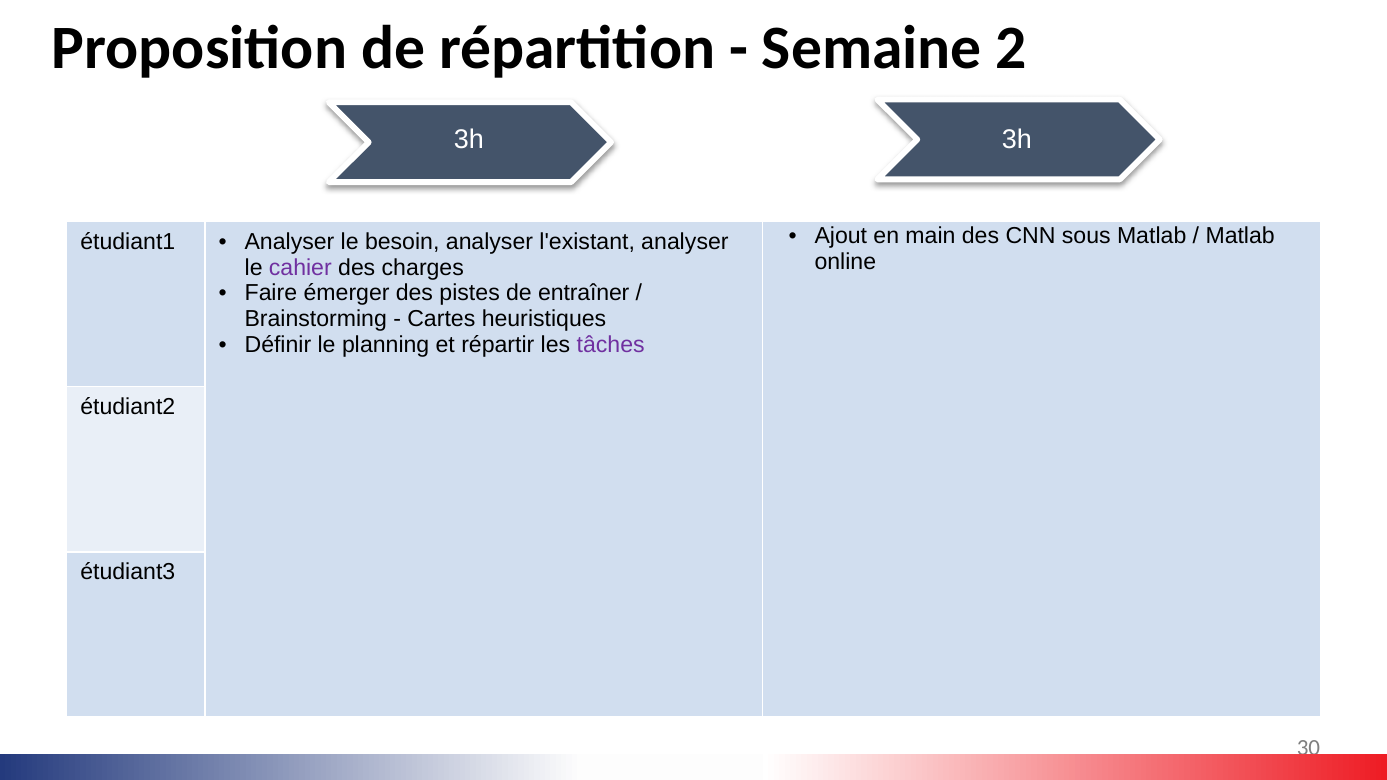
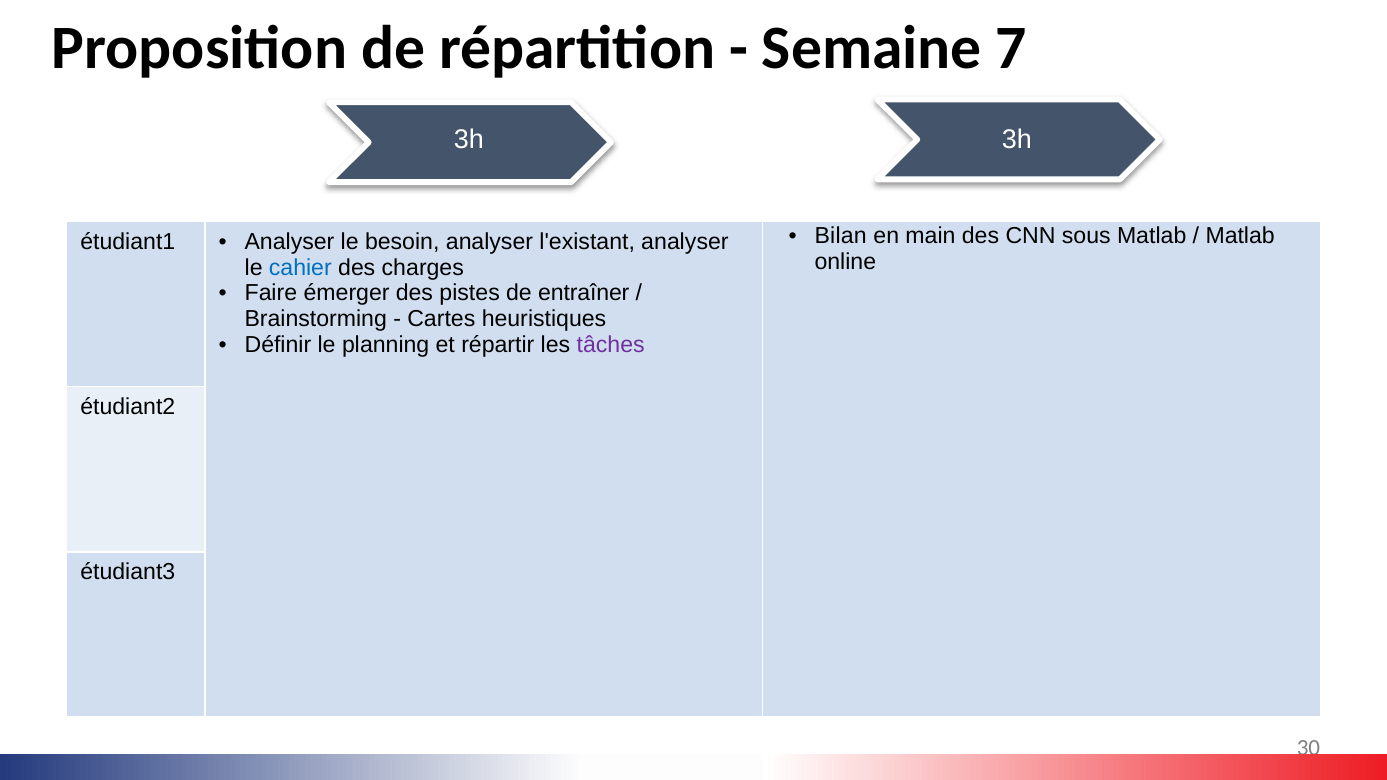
2: 2 -> 7
Ajout: Ajout -> Bilan
cahier colour: purple -> blue
